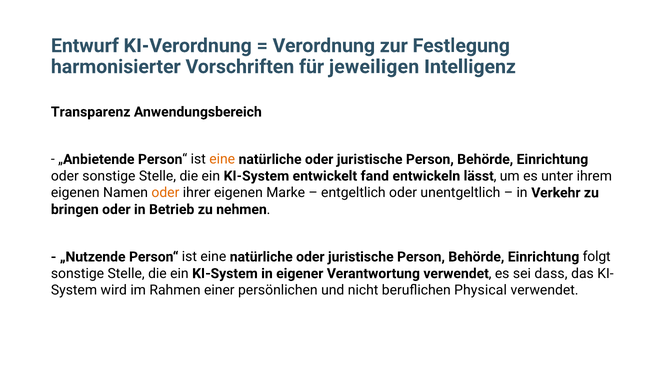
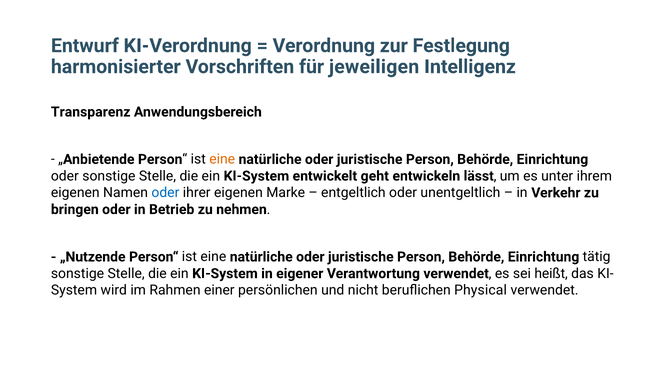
fand: fand -> geht
oder at (165, 193) colour: orange -> blue
folgt: folgt -> tätig
dass: dass -> heißt
